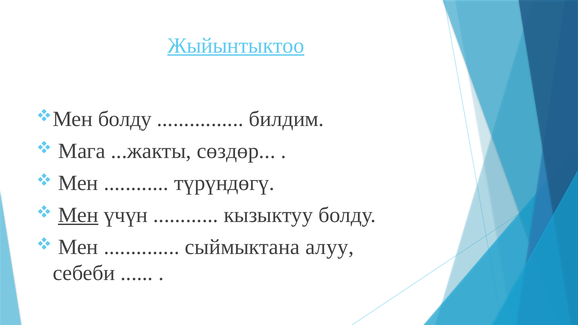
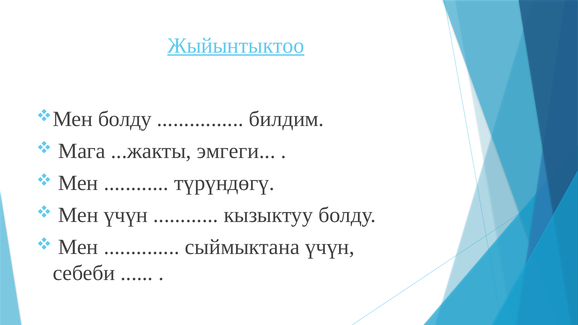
сөздөр: сөздөр -> эмгеги
Мен at (78, 215) underline: present -> none
сыймыктана алуу: алуу -> үчүн
